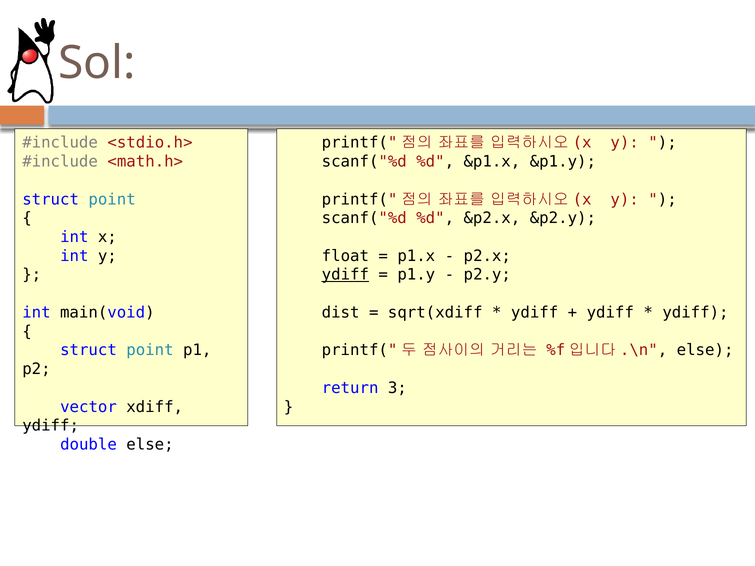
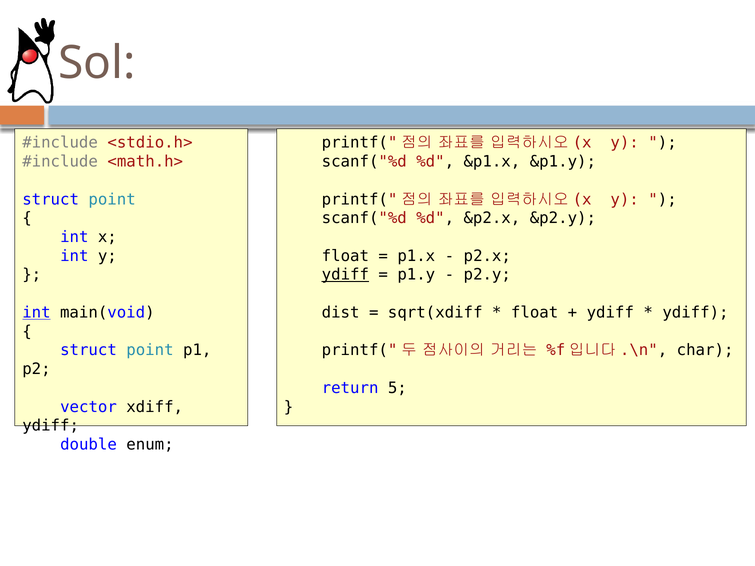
int at (36, 313) underline: none -> present
ydiff at (535, 313): ydiff -> float
else at (705, 350): else -> char
3: 3 -> 5
double else: else -> enum
